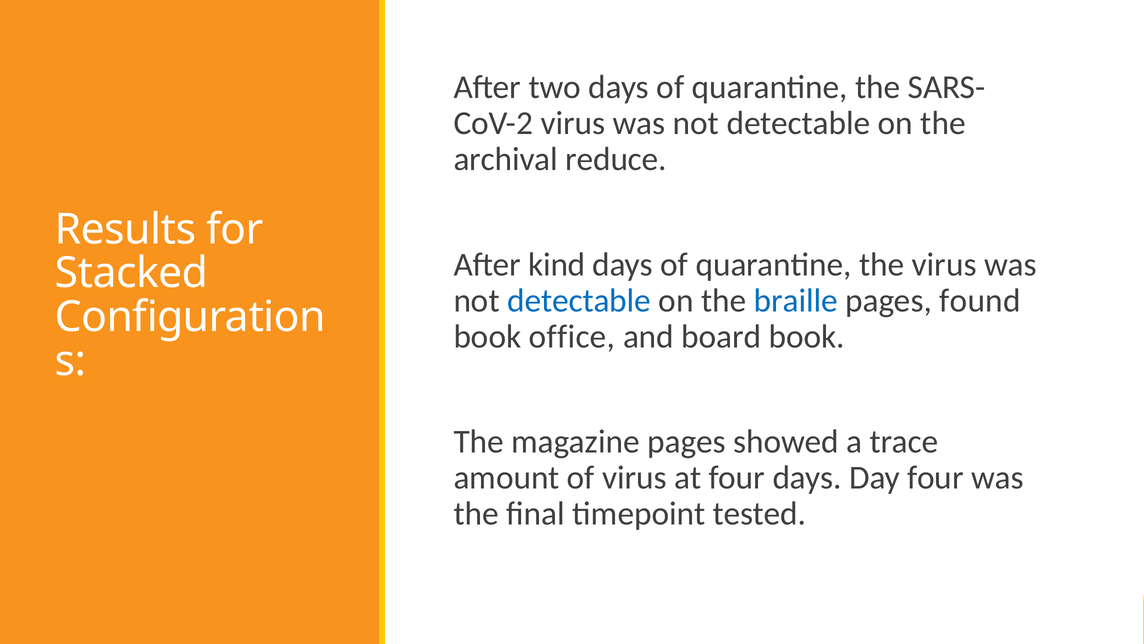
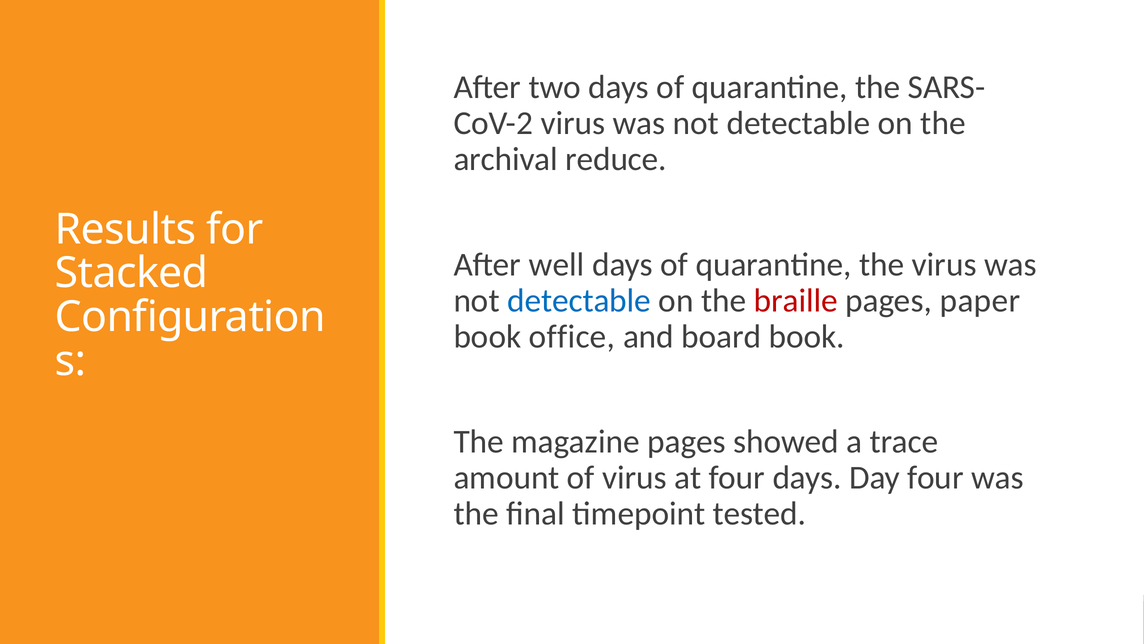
kind: kind -> well
braille colour: blue -> red
found: found -> paper
